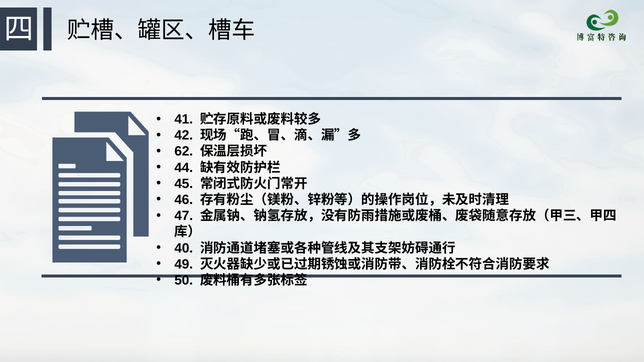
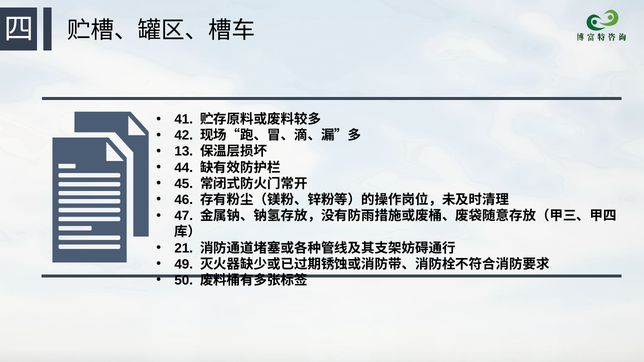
62: 62 -> 13
40: 40 -> 21
